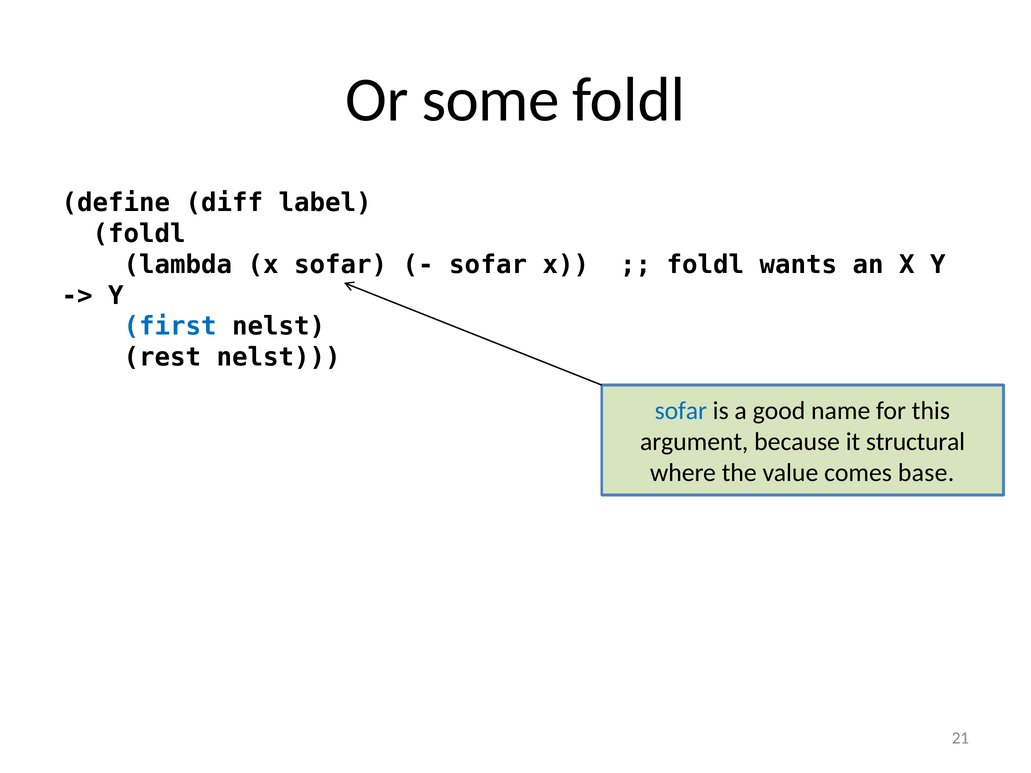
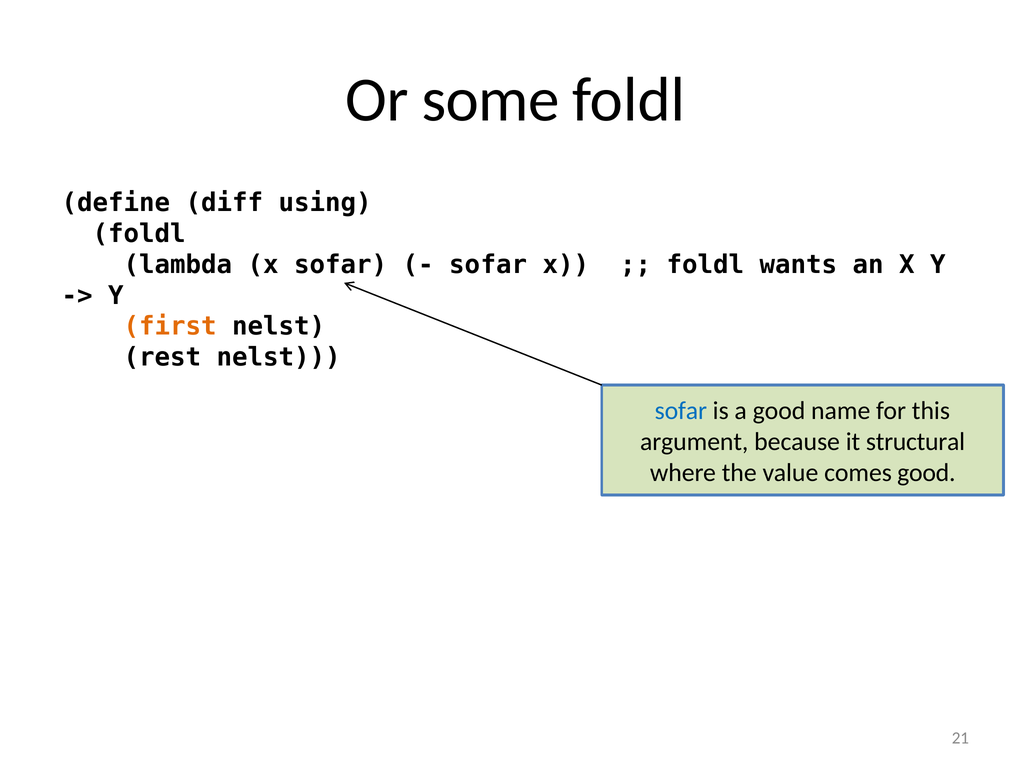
label: label -> using
first colour: blue -> orange
comes base: base -> good
